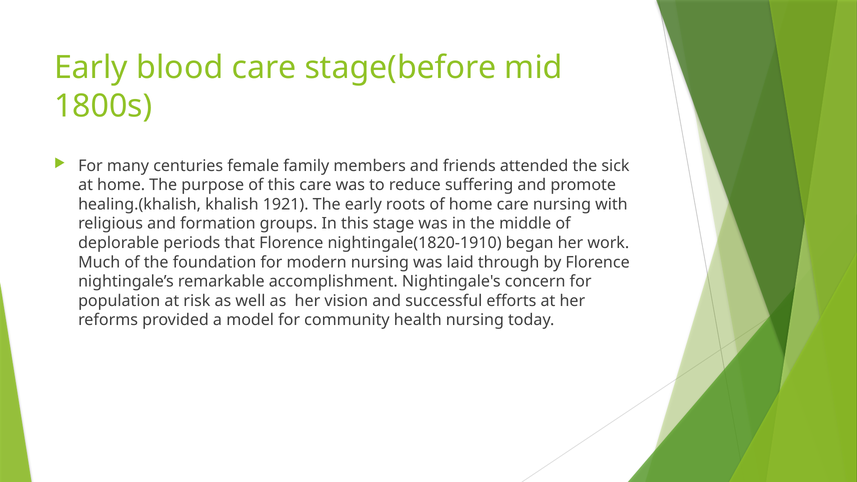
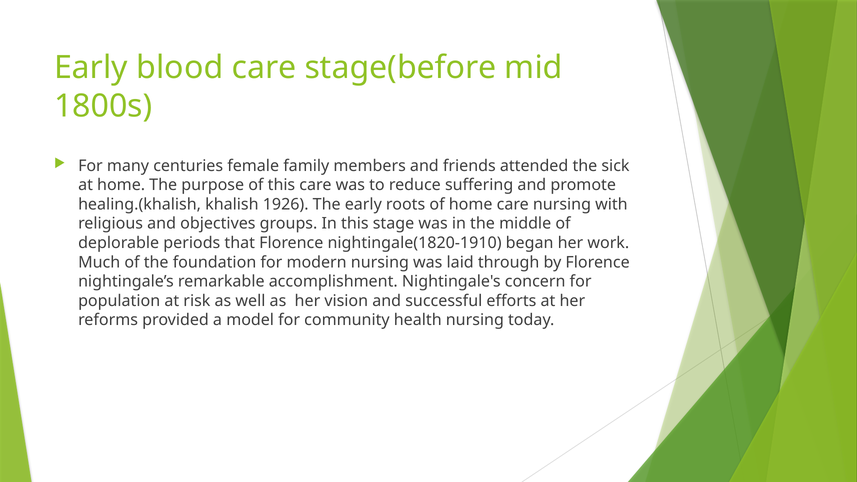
1921: 1921 -> 1926
formation: formation -> objectives
